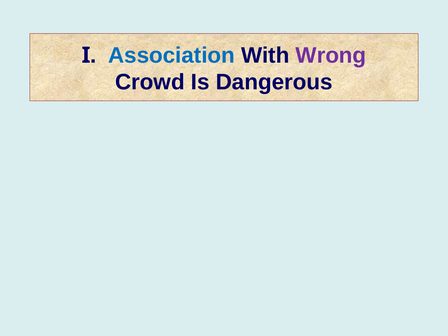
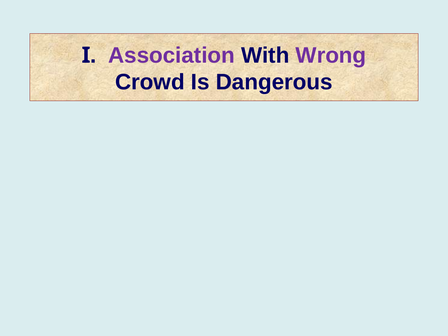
Association colour: blue -> purple
